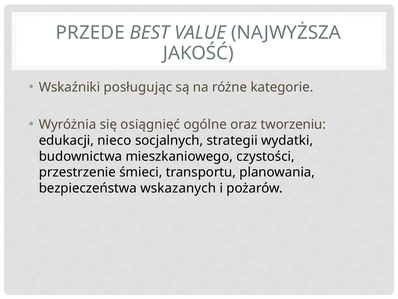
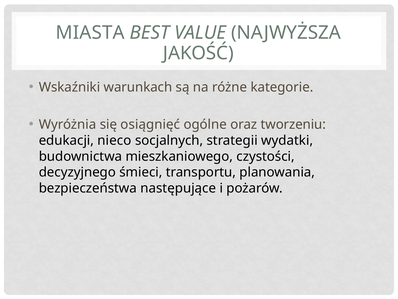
PRZEDE: PRZEDE -> MIASTA
posługując: posługując -> warunkach
przestrzenie: przestrzenie -> decyzyjnego
wskazanych: wskazanych -> następujące
